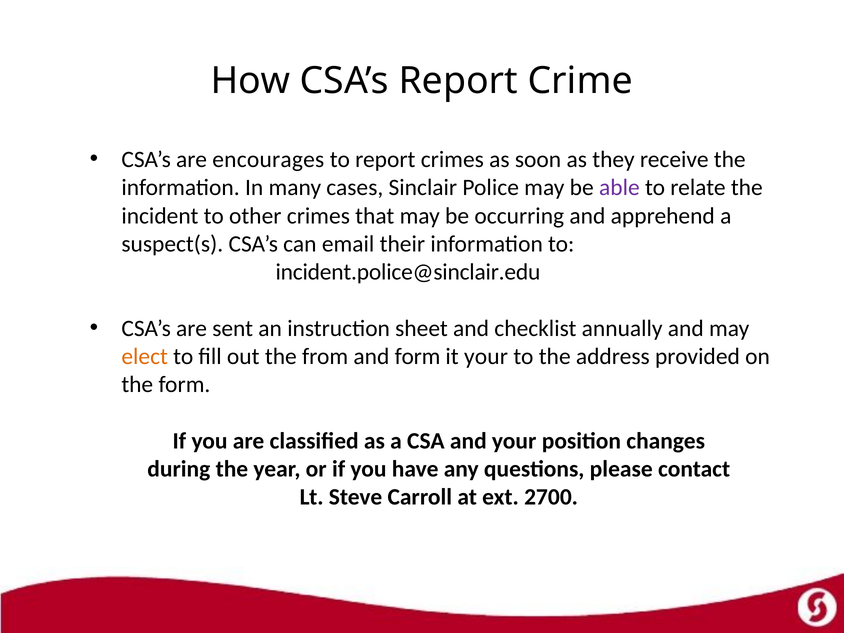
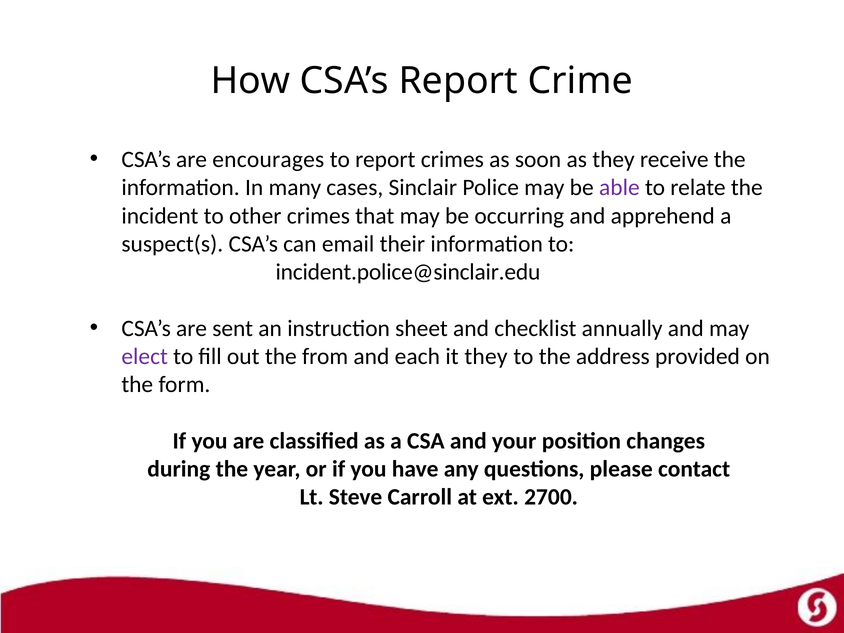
elect colour: orange -> purple
and form: form -> each
it your: your -> they
